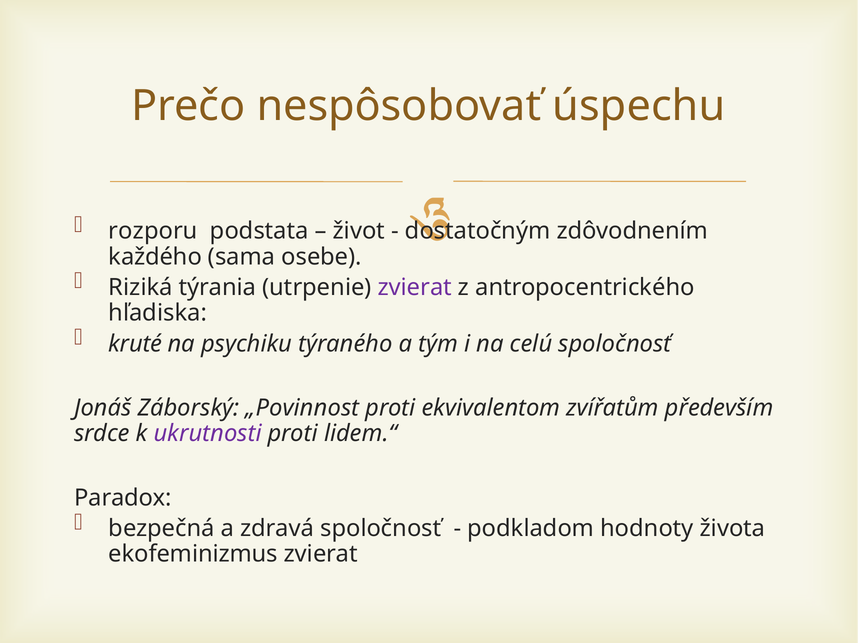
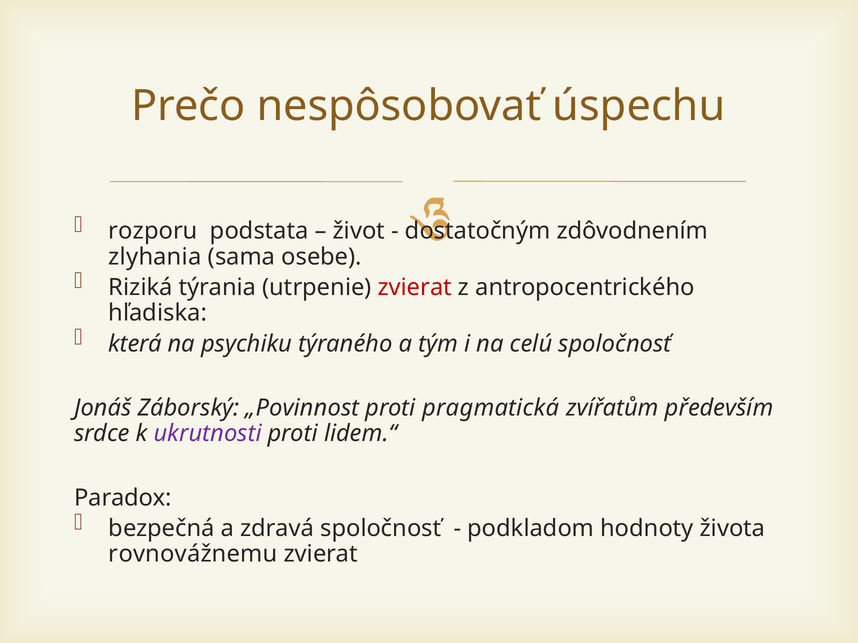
každého: každého -> zlyhania
zvierat at (415, 288) colour: purple -> red
kruté: kruté -> která
ekvivalentom: ekvivalentom -> pragmatická
ekofeminizmus: ekofeminizmus -> rovnovážnemu
